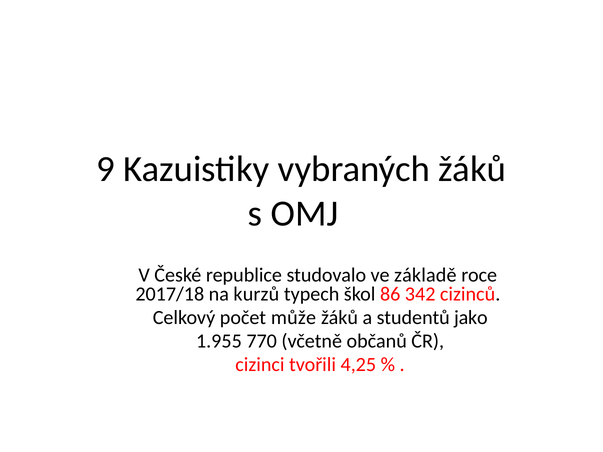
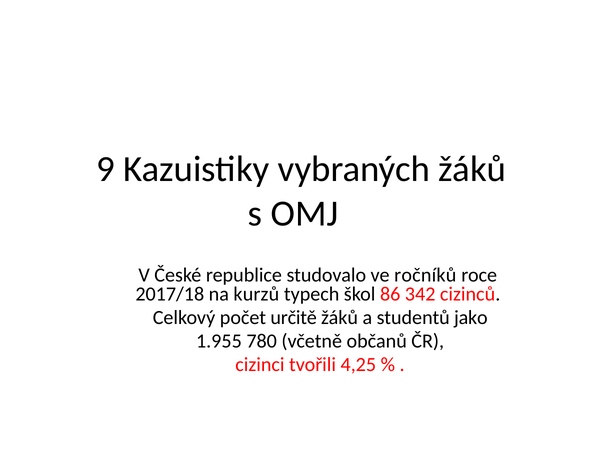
základě: základě -> ročníků
může: může -> určitě
770: 770 -> 780
